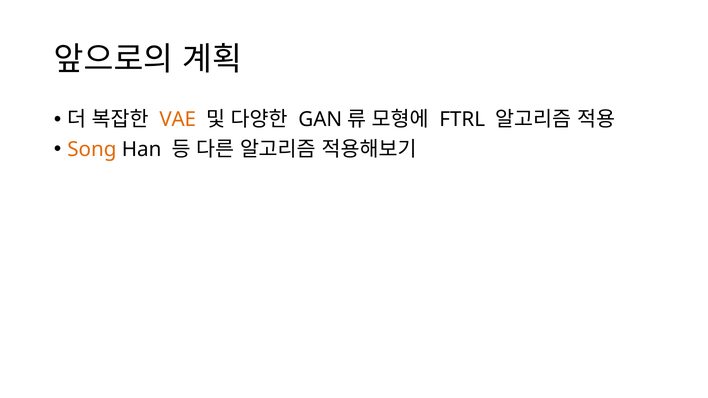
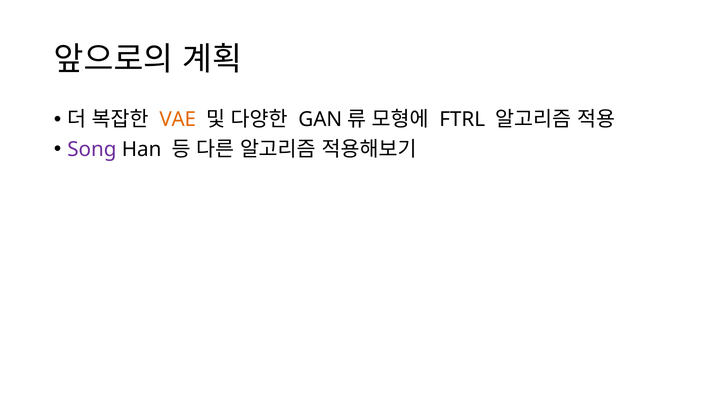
Song colour: orange -> purple
